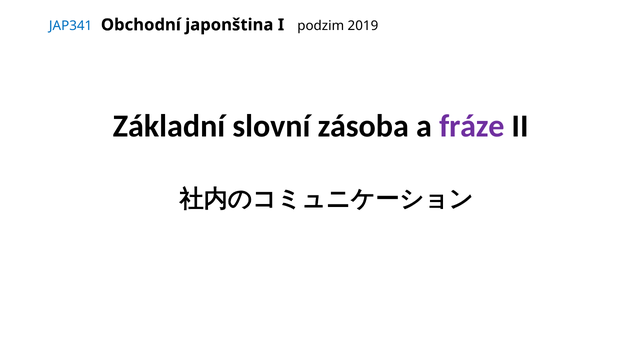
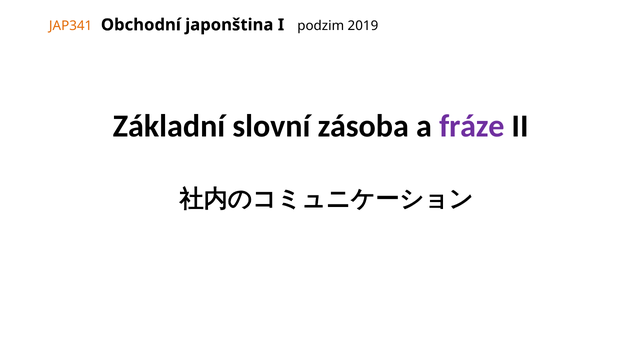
JAP341 colour: blue -> orange
